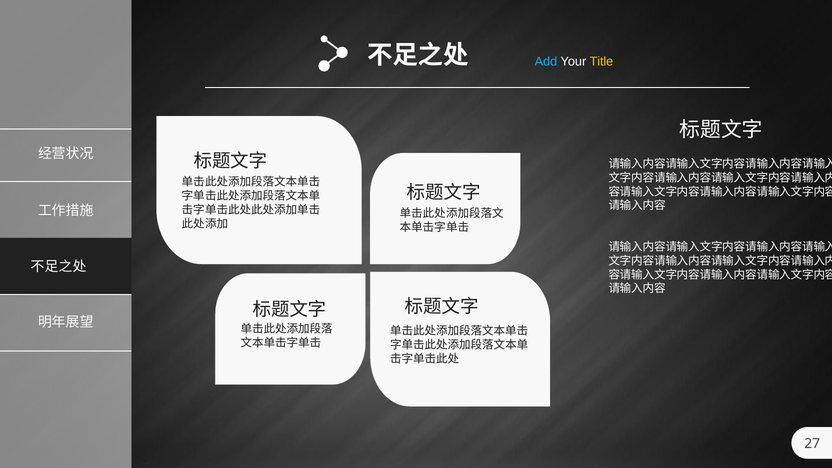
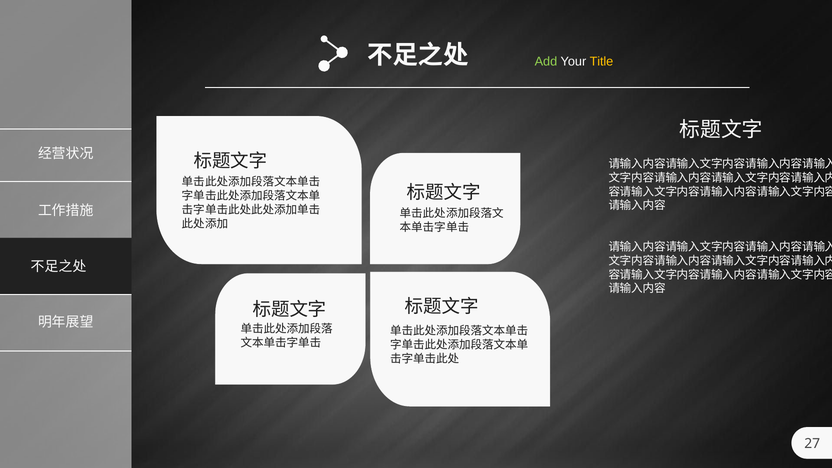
Add colour: light blue -> light green
